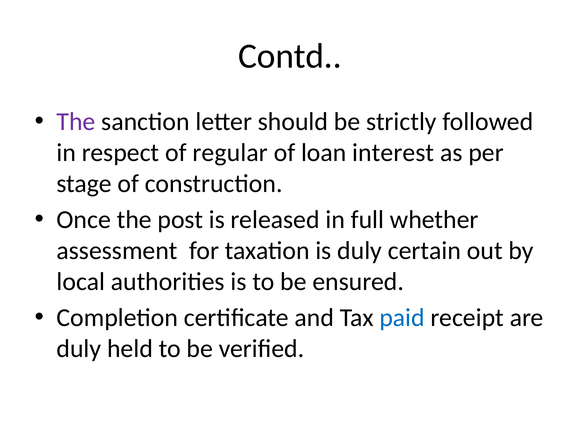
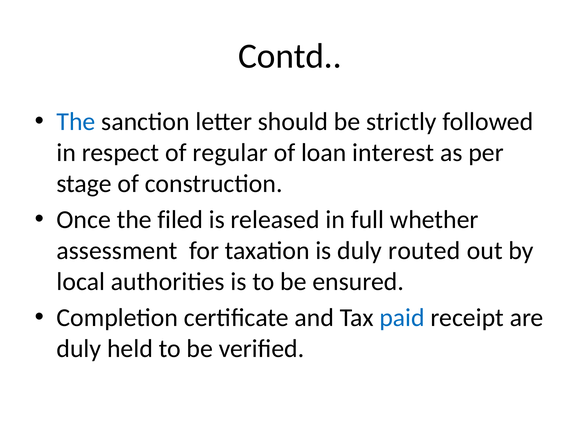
The at (76, 122) colour: purple -> blue
post: post -> filed
certain: certain -> routed
